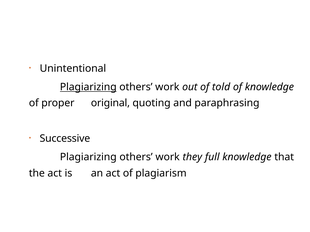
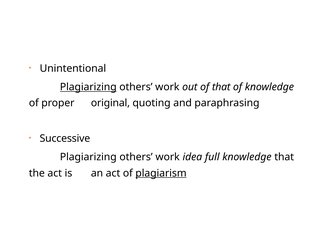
of told: told -> that
they: they -> idea
plagiarism underline: none -> present
